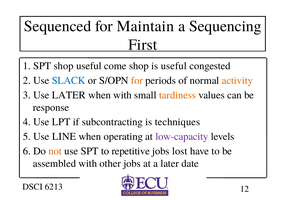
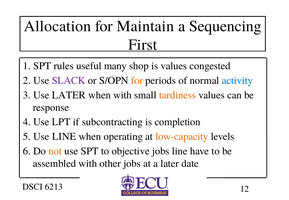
Sequenced: Sequenced -> Allocation
SPT shop: shop -> rules
come: come -> many
is useful: useful -> values
SLACK colour: blue -> purple
activity colour: orange -> blue
techniques: techniques -> completion
low-capacity colour: purple -> orange
repetitive: repetitive -> objective
jobs lost: lost -> line
